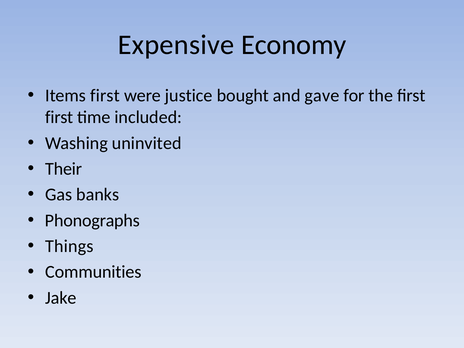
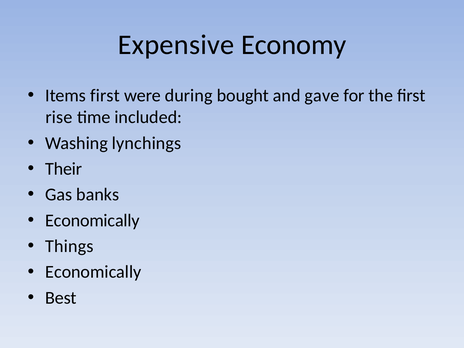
justice: justice -> during
first at (59, 117): first -> rise
uninvited: uninvited -> lynchings
Phonographs at (92, 220): Phonographs -> Economically
Communities at (93, 272): Communities -> Economically
Jake: Jake -> Best
